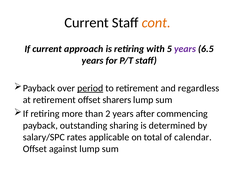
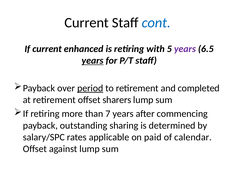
cont colour: orange -> blue
approach: approach -> enhanced
years at (93, 61) underline: none -> present
regardless: regardless -> completed
2: 2 -> 7
total: total -> paid
